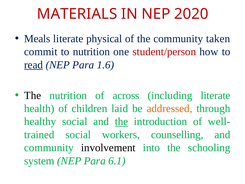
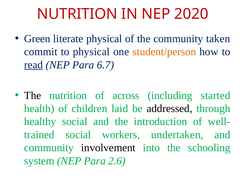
MATERIALS at (77, 14): MATERIALS -> NUTRITION
Meals: Meals -> Green
to nutrition: nutrition -> physical
student/person colour: red -> orange
1.6: 1.6 -> 6.7
including literate: literate -> started
addressed colour: orange -> black
the at (121, 121) underline: present -> none
counselling: counselling -> undertaken
6.1: 6.1 -> 2.6
